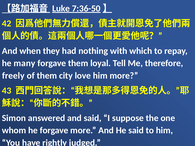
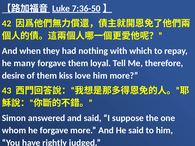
freely: freely -> desire
city: city -> kiss
